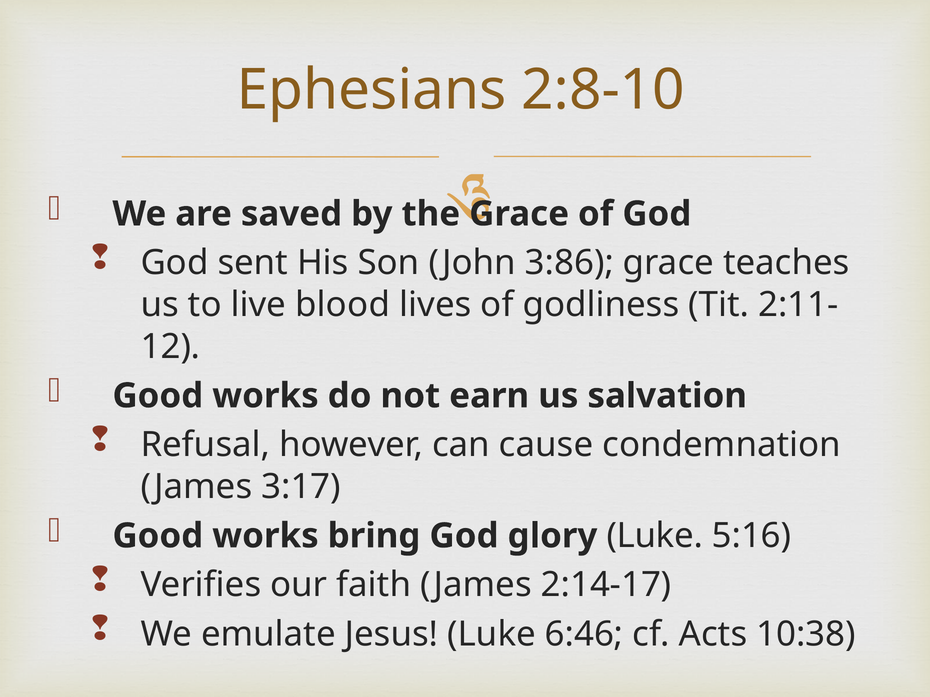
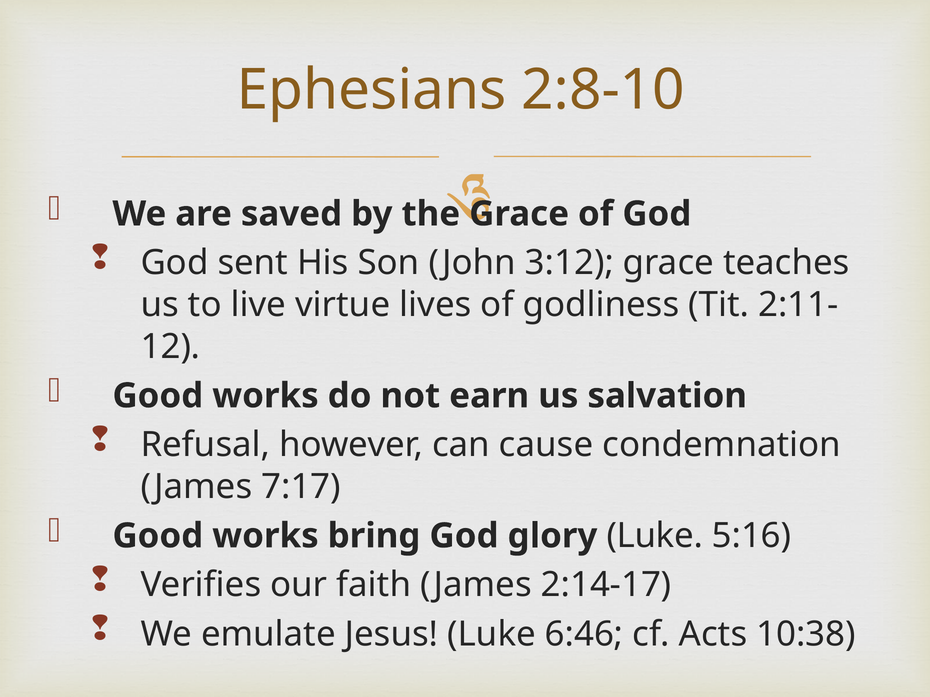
3:86: 3:86 -> 3:12
blood: blood -> virtue
3:17: 3:17 -> 7:17
